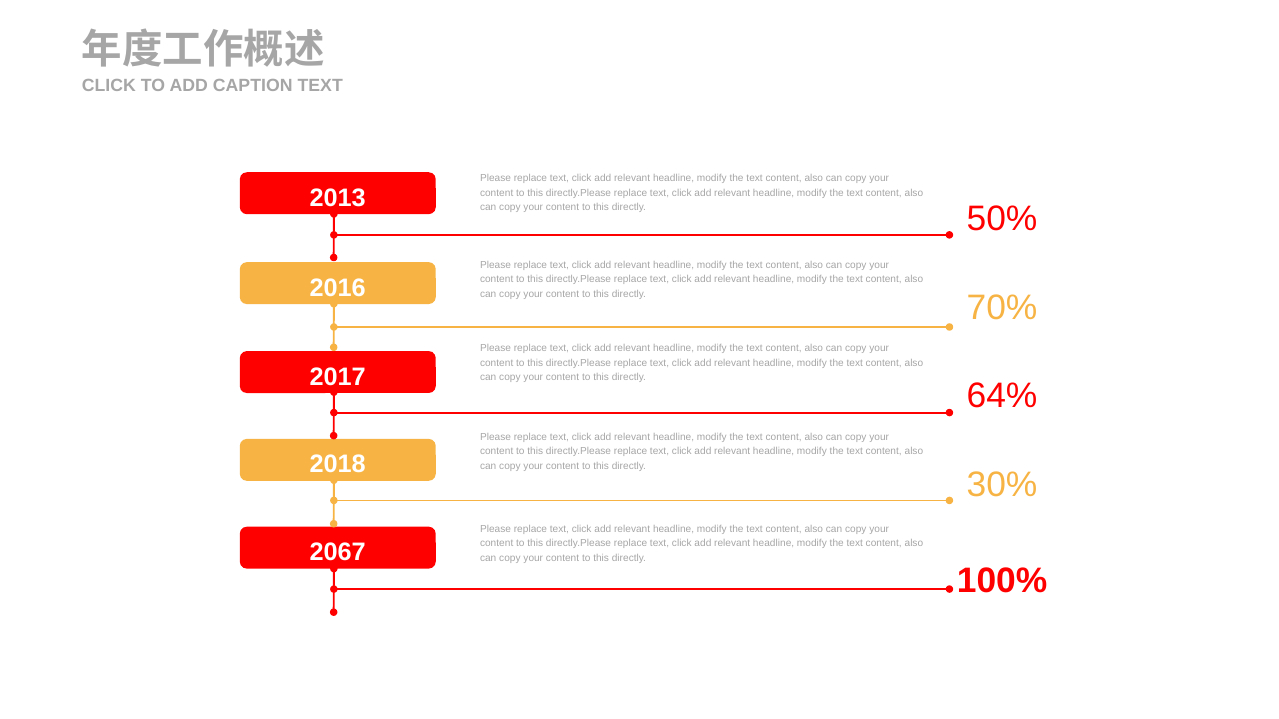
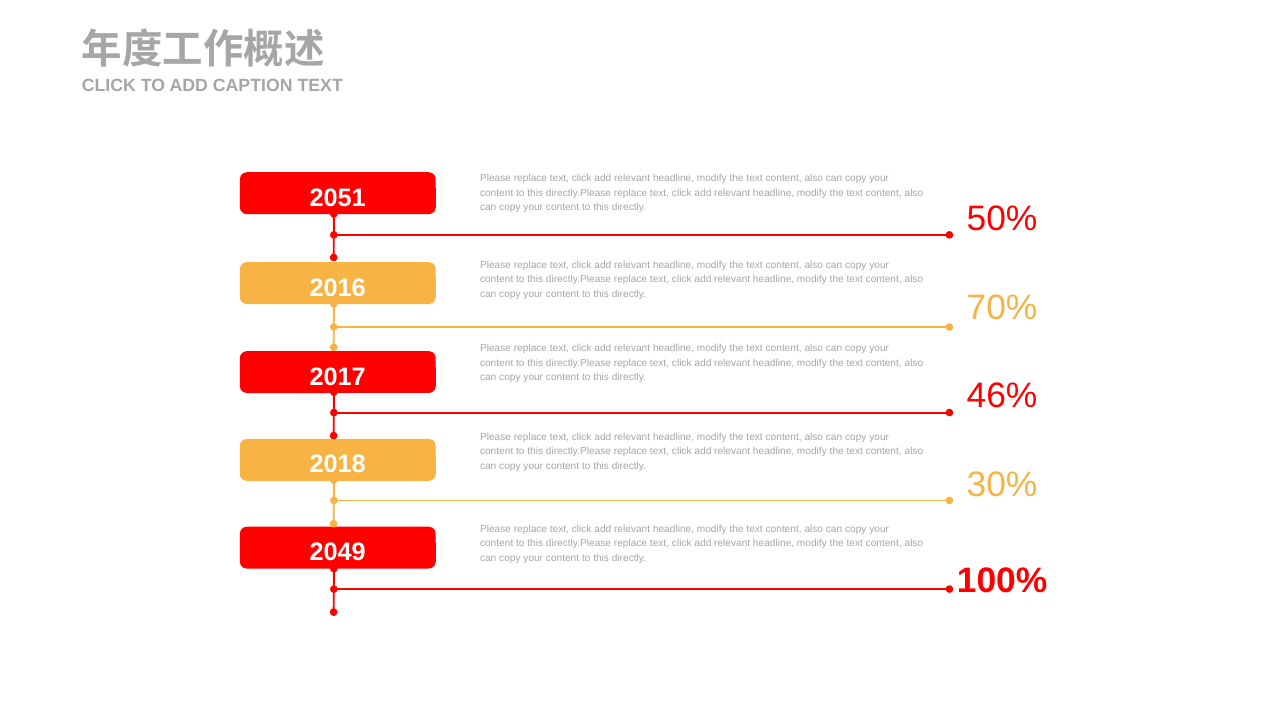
2013: 2013 -> 2051
64%: 64% -> 46%
2067: 2067 -> 2049
